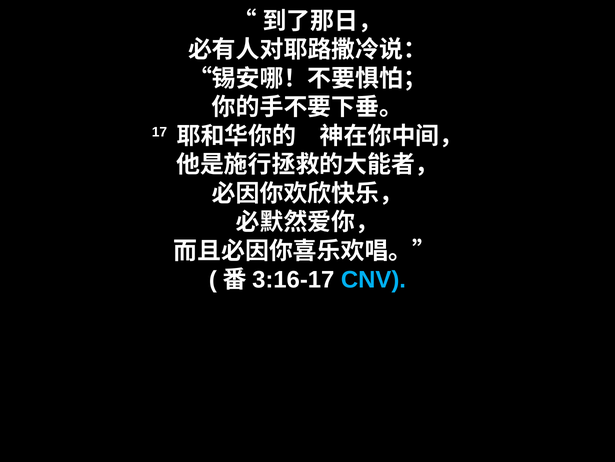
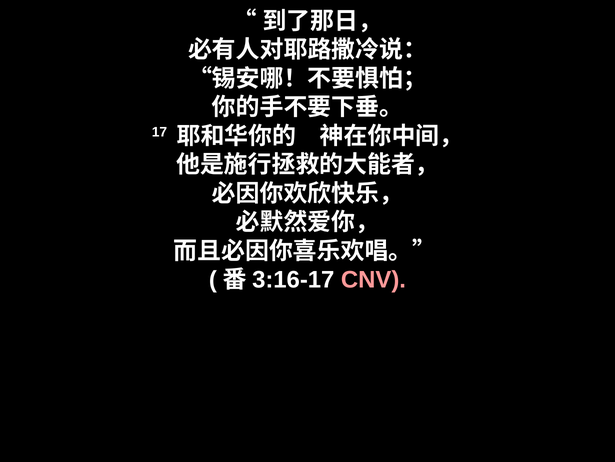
CNV colour: light blue -> pink
